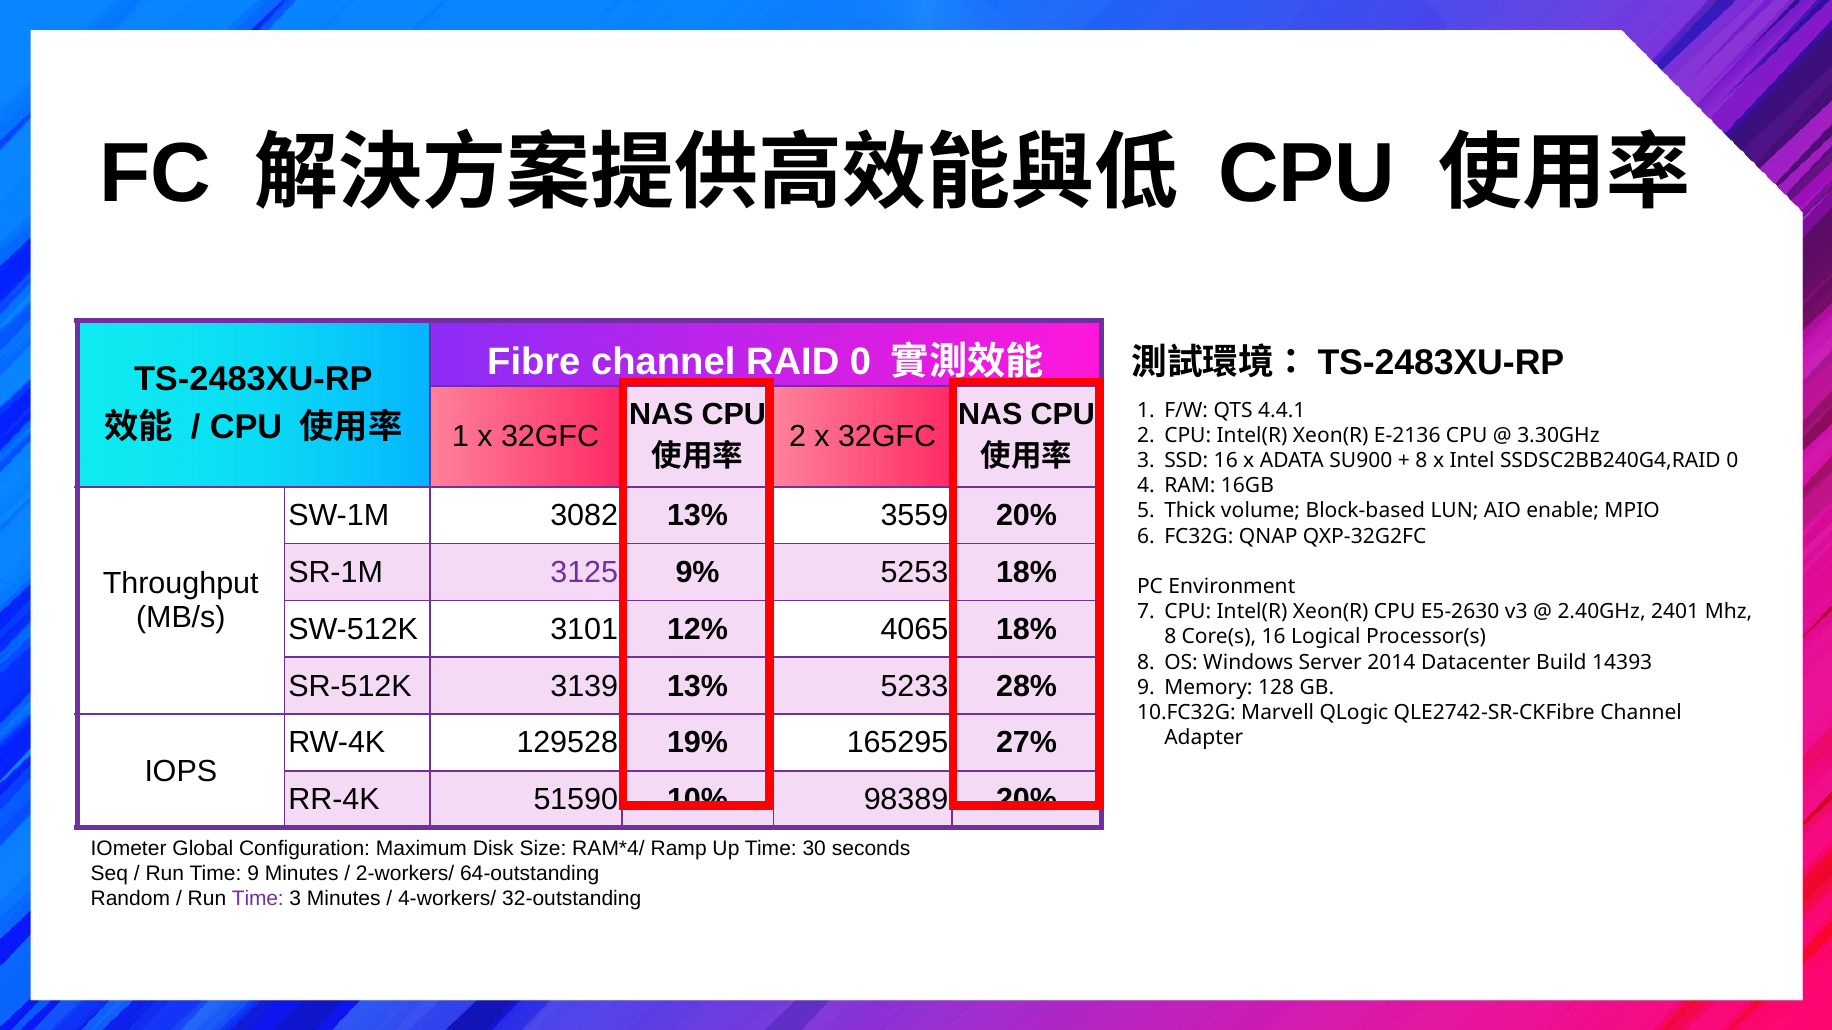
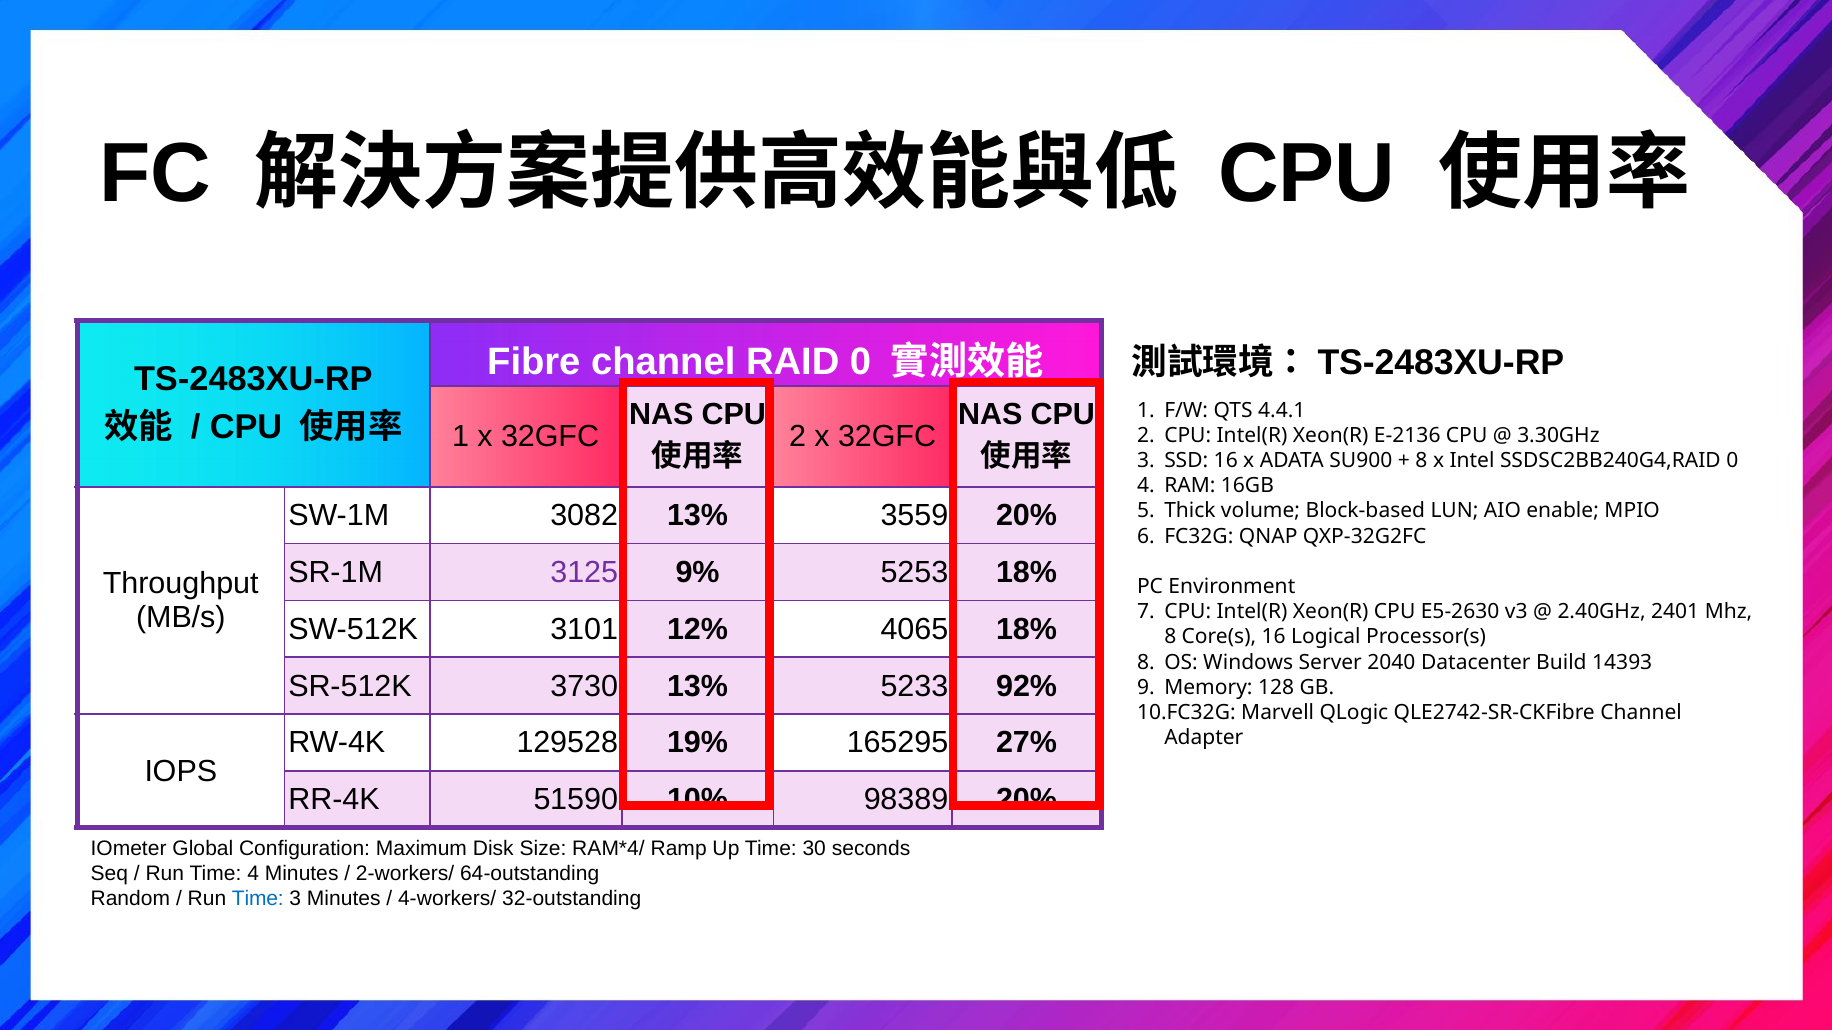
2014: 2014 -> 2040
3139: 3139 -> 3730
28%: 28% -> 92%
Time 9: 9 -> 4
Time at (258, 899) colour: purple -> blue
